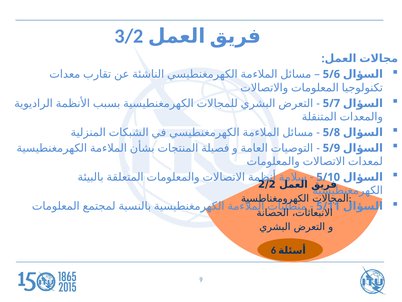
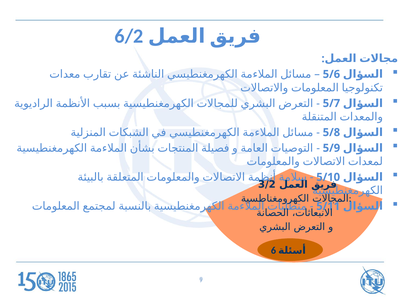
3/2: 3/2 -> 6/2
2/2: 2/2 -> 3/2
